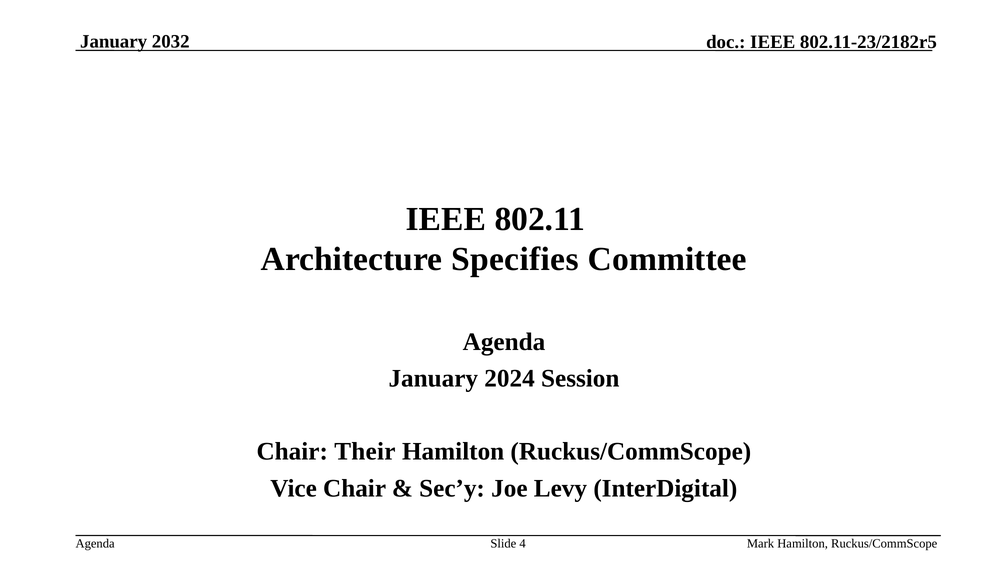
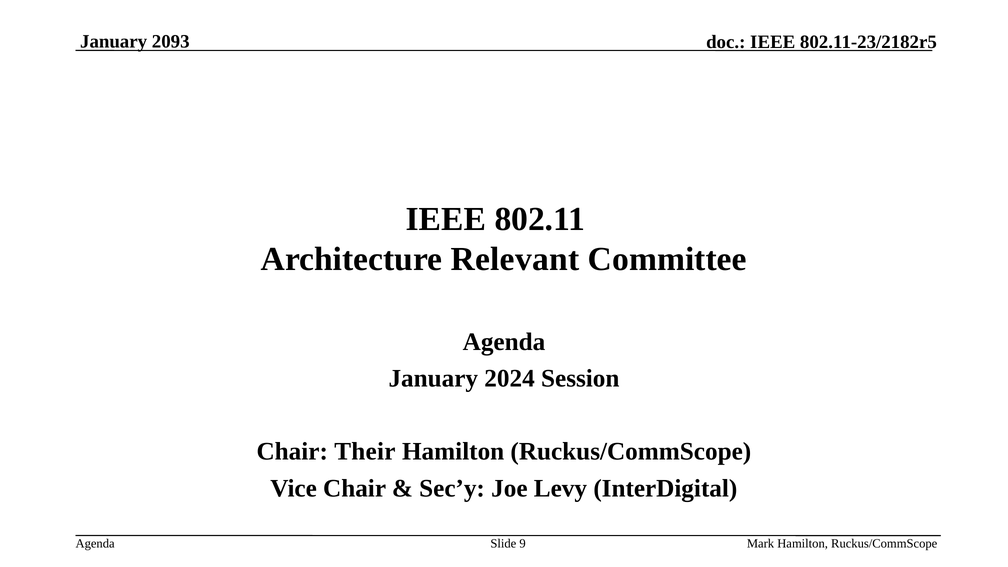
2032: 2032 -> 2093
Specifies: Specifies -> Relevant
4: 4 -> 9
